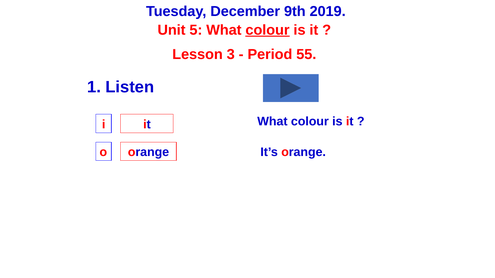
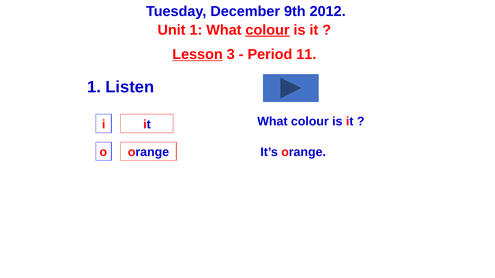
2019: 2019 -> 2012
Unit 5: 5 -> 1
Lesson underline: none -> present
55: 55 -> 11
